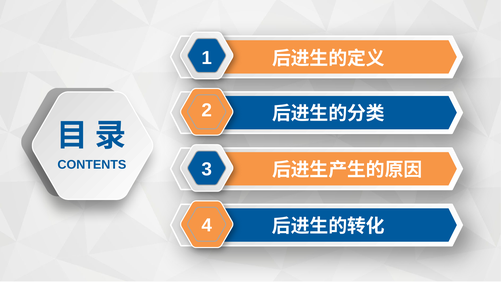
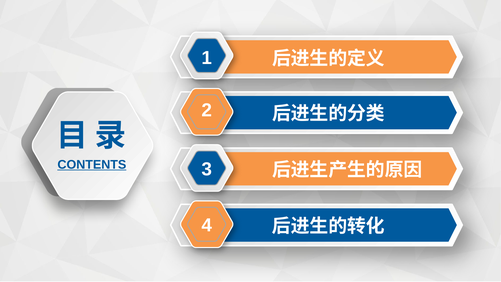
CONTENTS underline: none -> present
